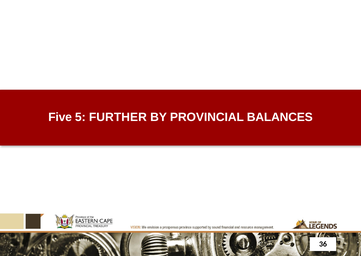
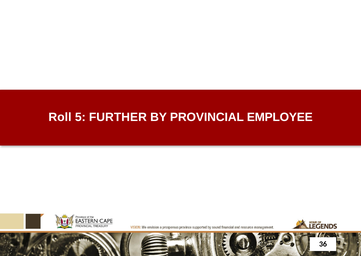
Five: Five -> Roll
BALANCES: BALANCES -> EMPLOYEE
